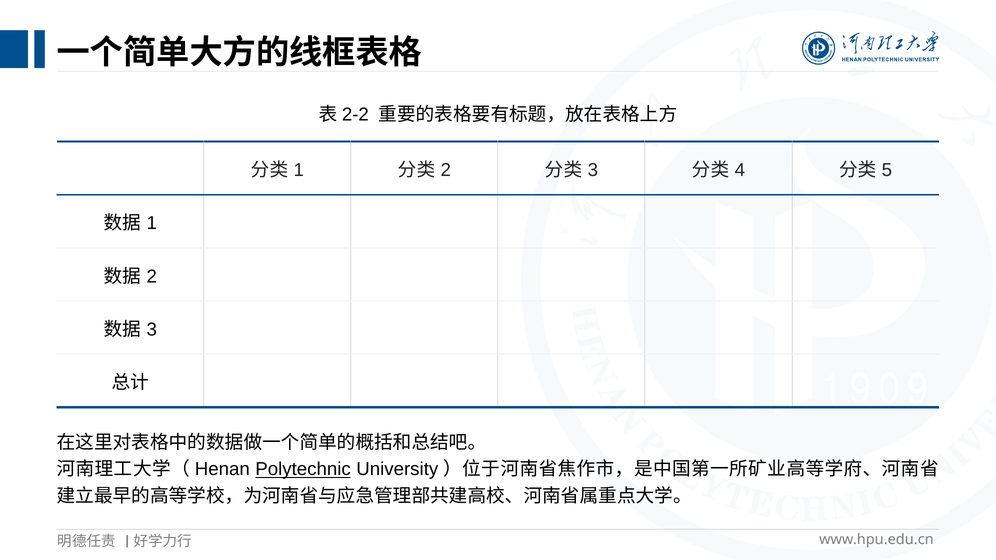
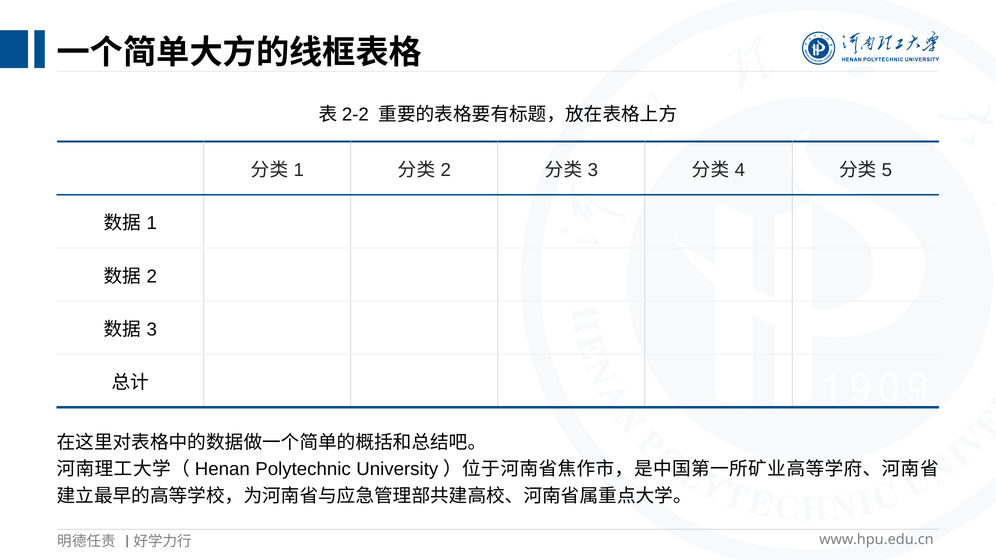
Polytechnic underline: present -> none
